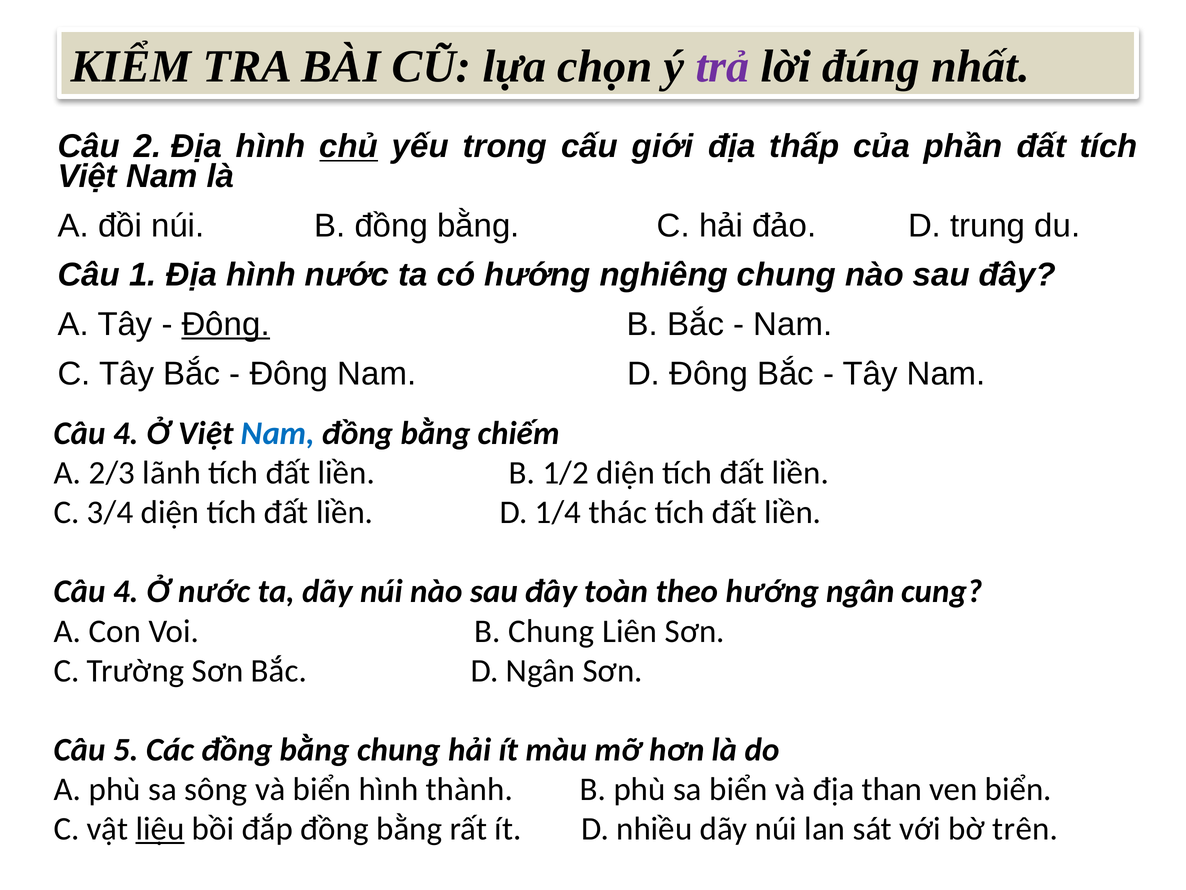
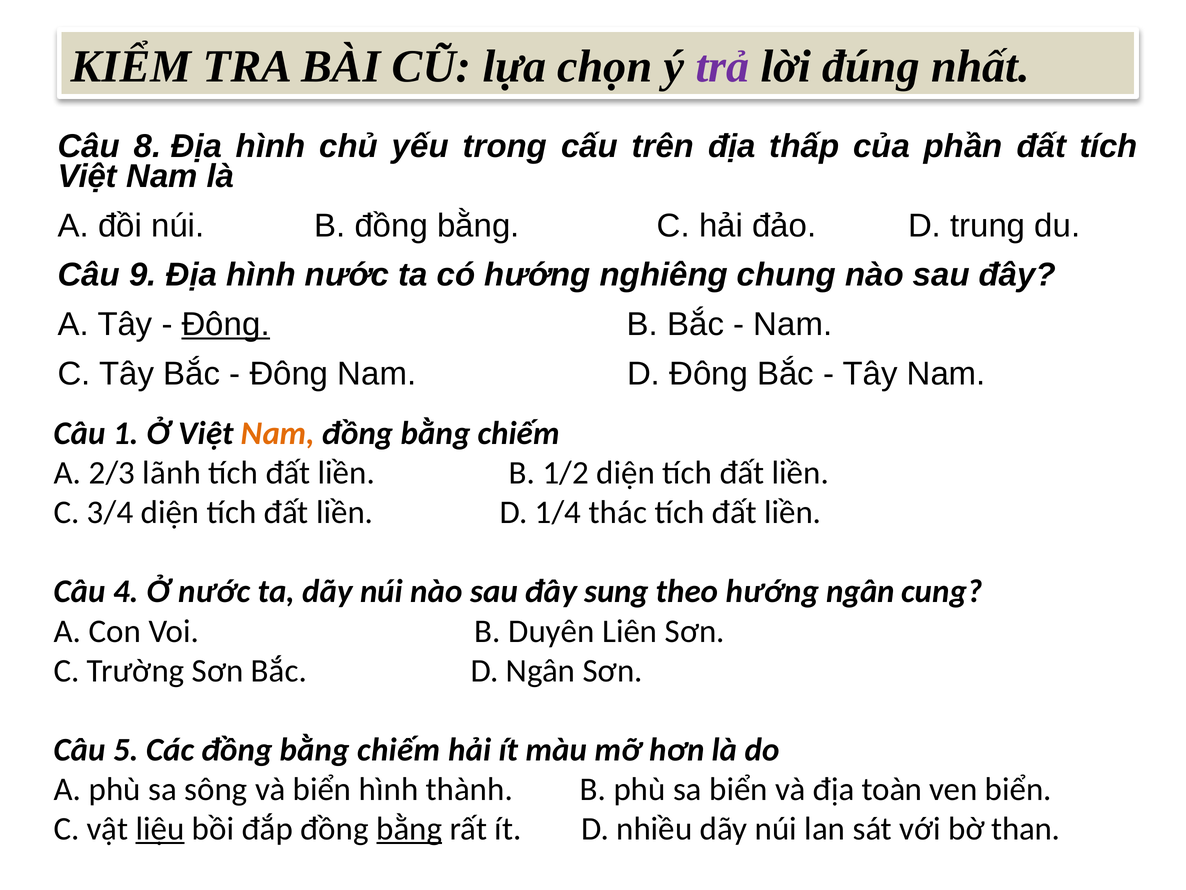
2: 2 -> 8
chủ underline: present -> none
giới: giới -> trên
1: 1 -> 9
4 at (126, 433): 4 -> 1
Nam at (278, 433) colour: blue -> orange
toàn: toàn -> sung
B Chung: Chung -> Duyên
Các đồng bằng chung: chung -> chiếm
than: than -> toàn
bằng at (409, 829) underline: none -> present
trên: trên -> than
